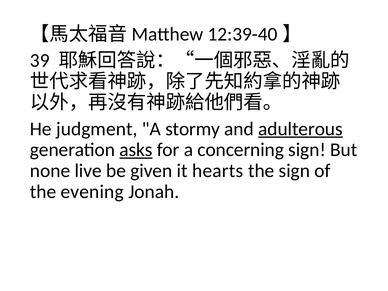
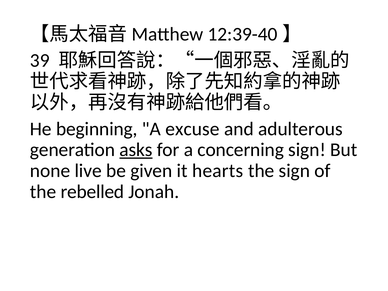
judgment: judgment -> beginning
stormy: stormy -> excuse
adulterous underline: present -> none
evening: evening -> rebelled
